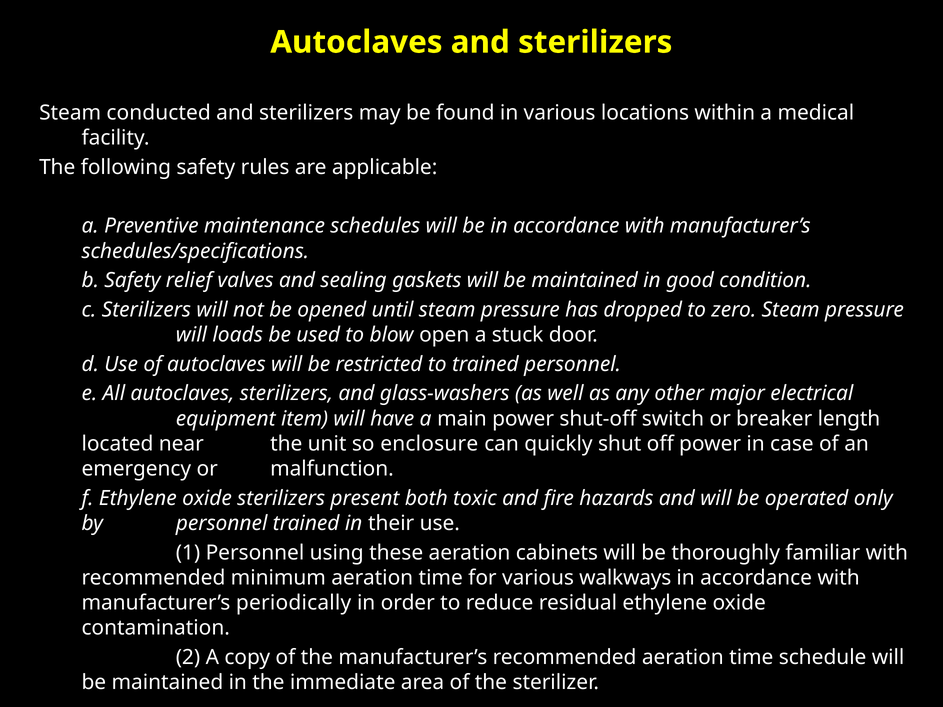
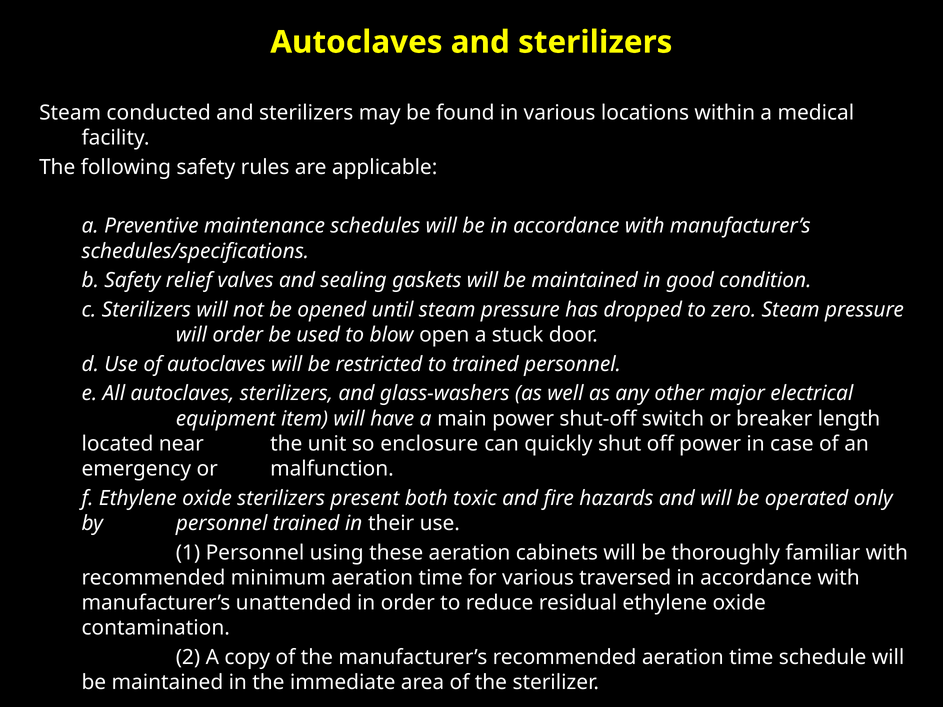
will loads: loads -> order
walkways: walkways -> traversed
periodically: periodically -> unattended
